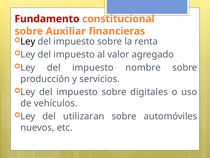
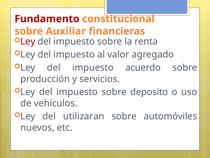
Ley at (28, 41) colour: black -> red
nombre: nombre -> acuerdo
digitales: digitales -> deposito
